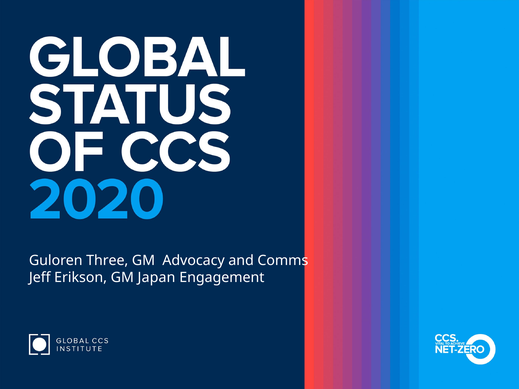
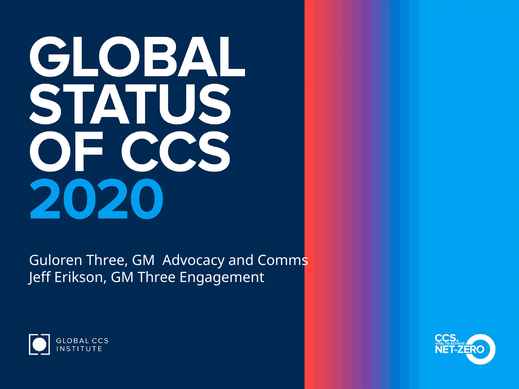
GM Japan: Japan -> Three
